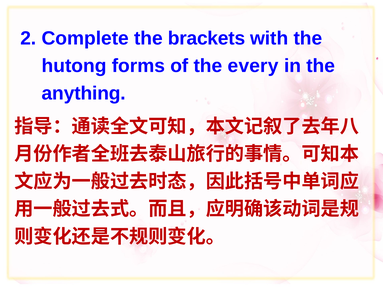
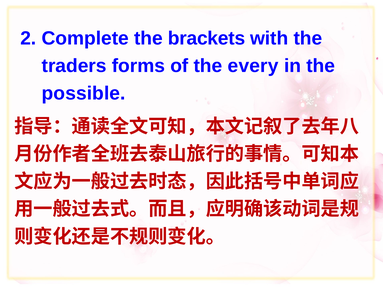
hutong: hutong -> traders
anything: anything -> possible
